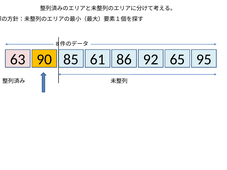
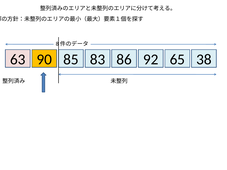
61: 61 -> 83
95: 95 -> 38
